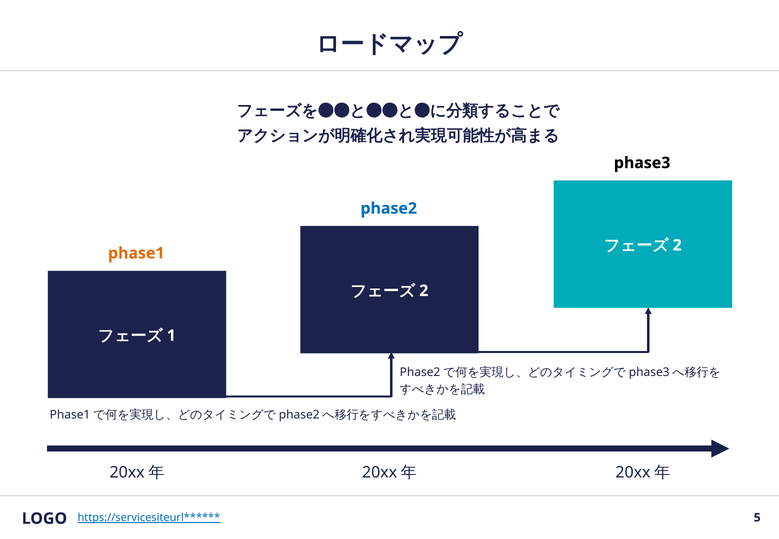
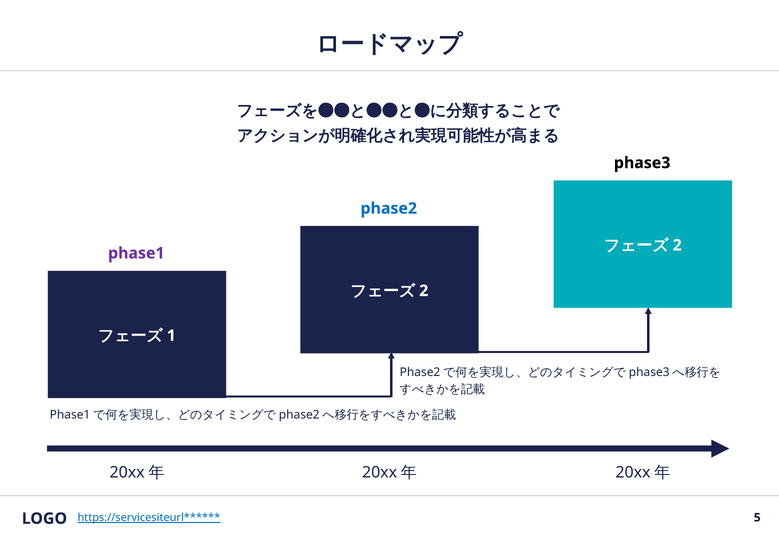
phase1 colour: orange -> purple
